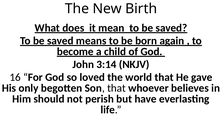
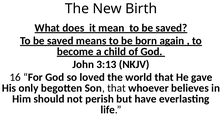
3:14: 3:14 -> 3:13
